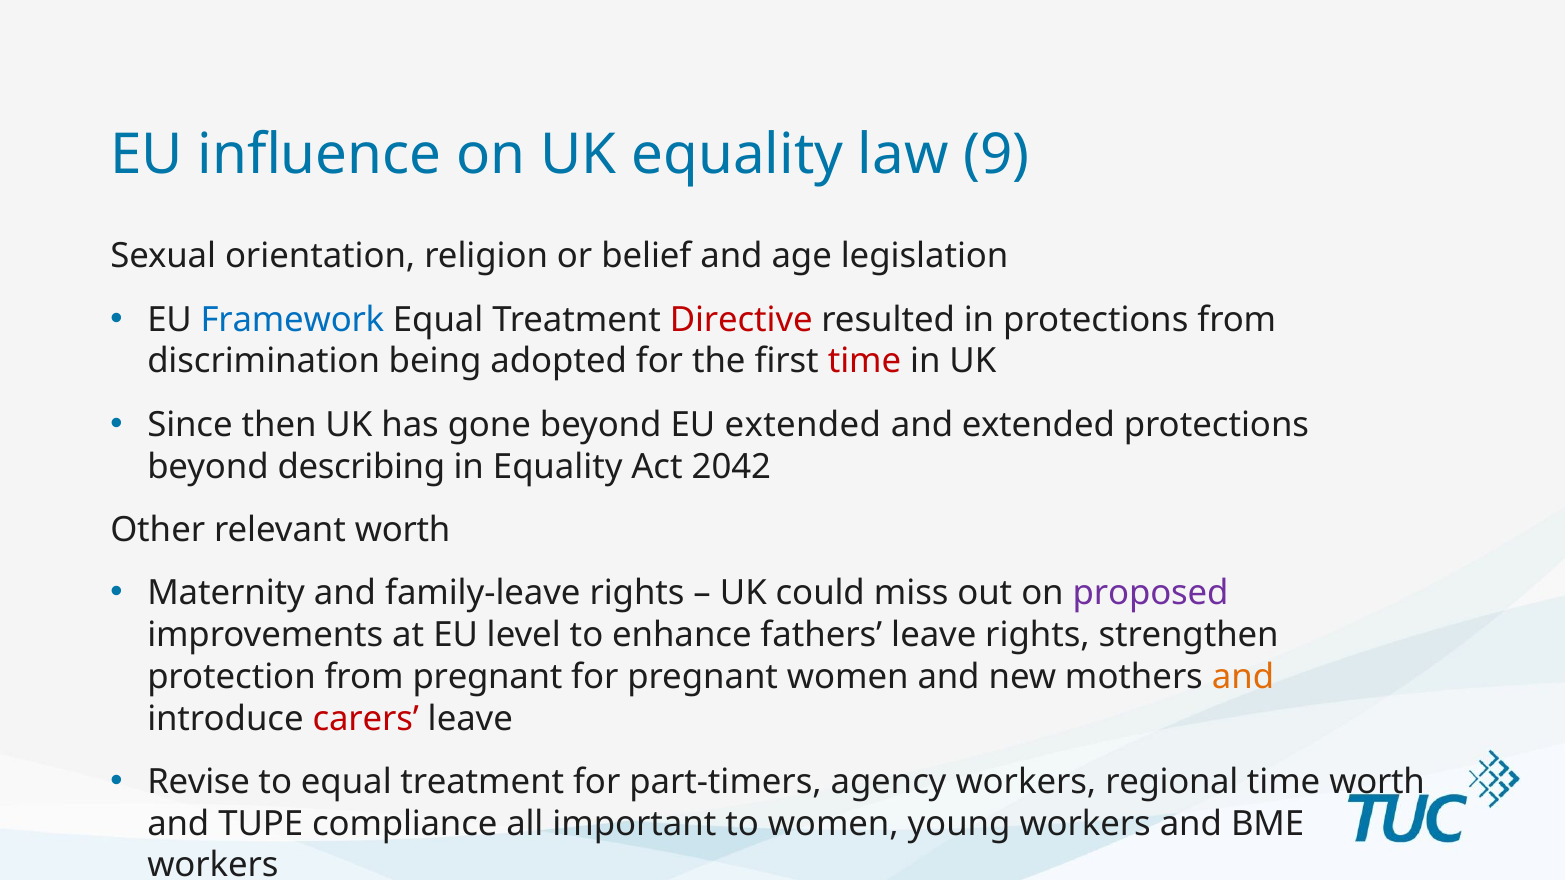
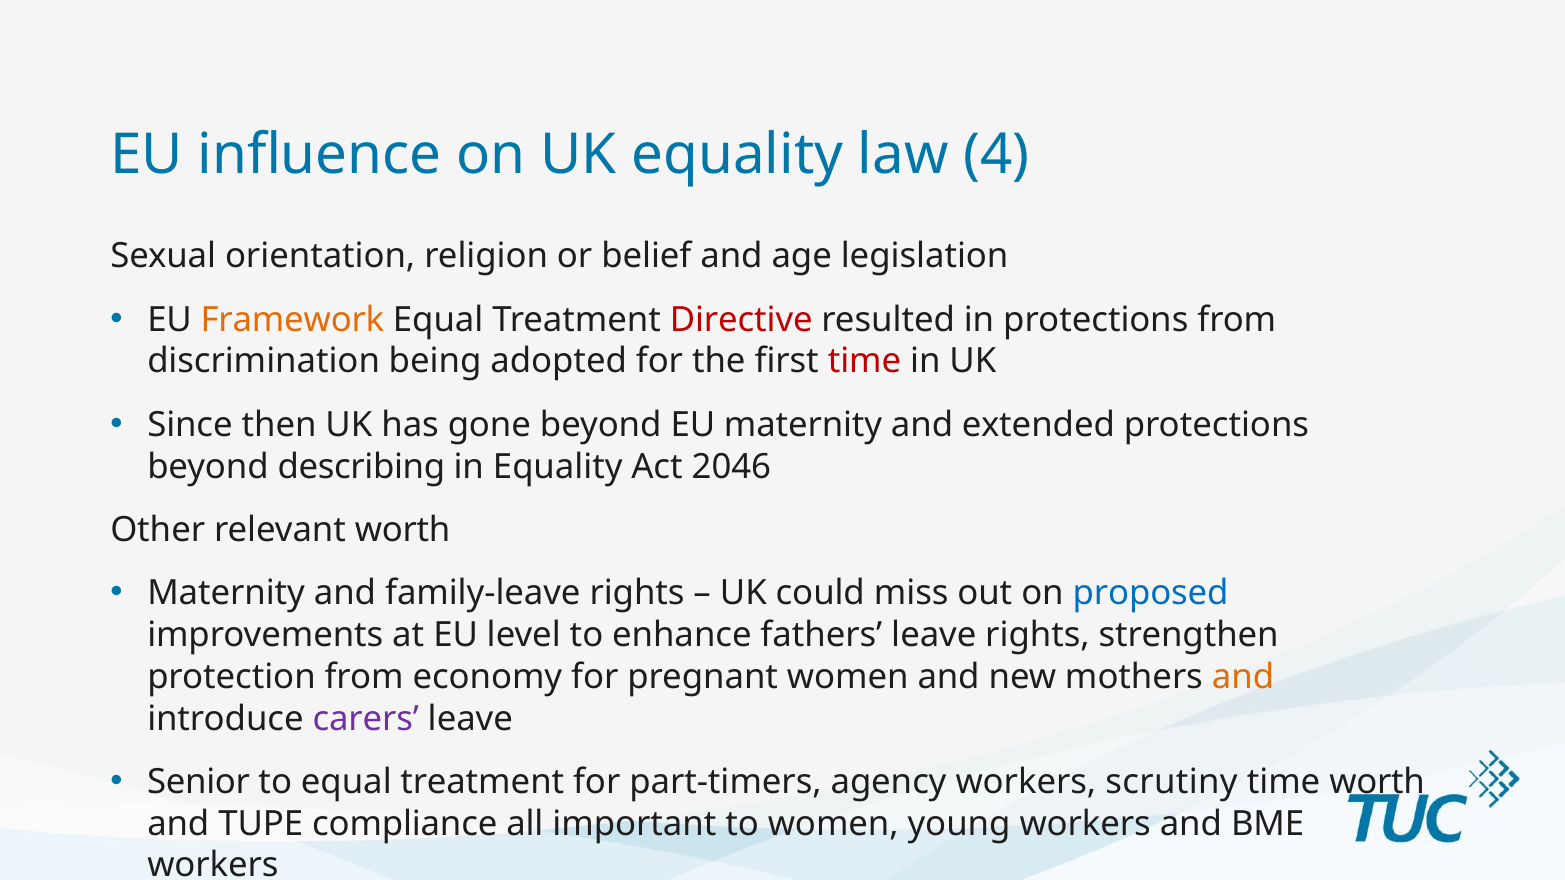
9: 9 -> 4
Framework colour: blue -> orange
EU extended: extended -> maternity
2042: 2042 -> 2046
proposed colour: purple -> blue
from pregnant: pregnant -> economy
carers colour: red -> purple
Revise: Revise -> Senior
regional: regional -> scrutiny
